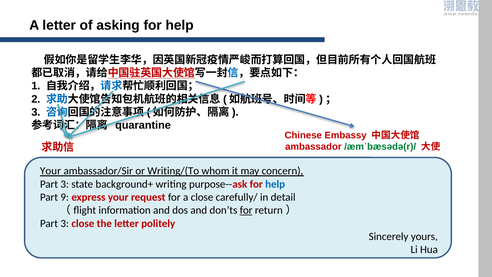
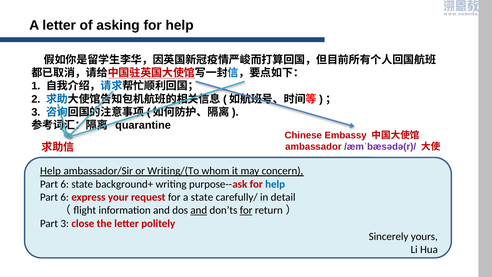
/æmˈbæsədə(r)/ colour: green -> purple
Your at (51, 171): Your -> Help
3 at (65, 184): 3 -> 6
9 at (65, 197): 9 -> 6
a close: close -> state
and at (199, 210) underline: none -> present
